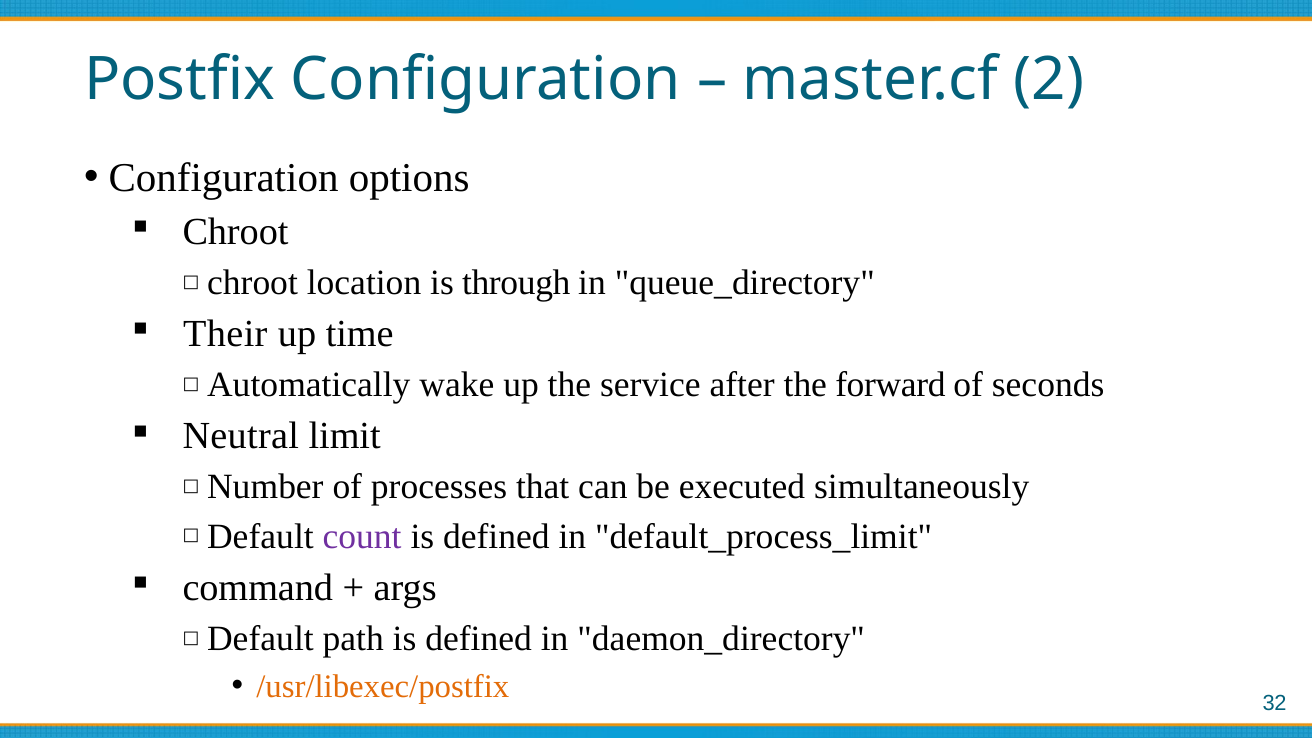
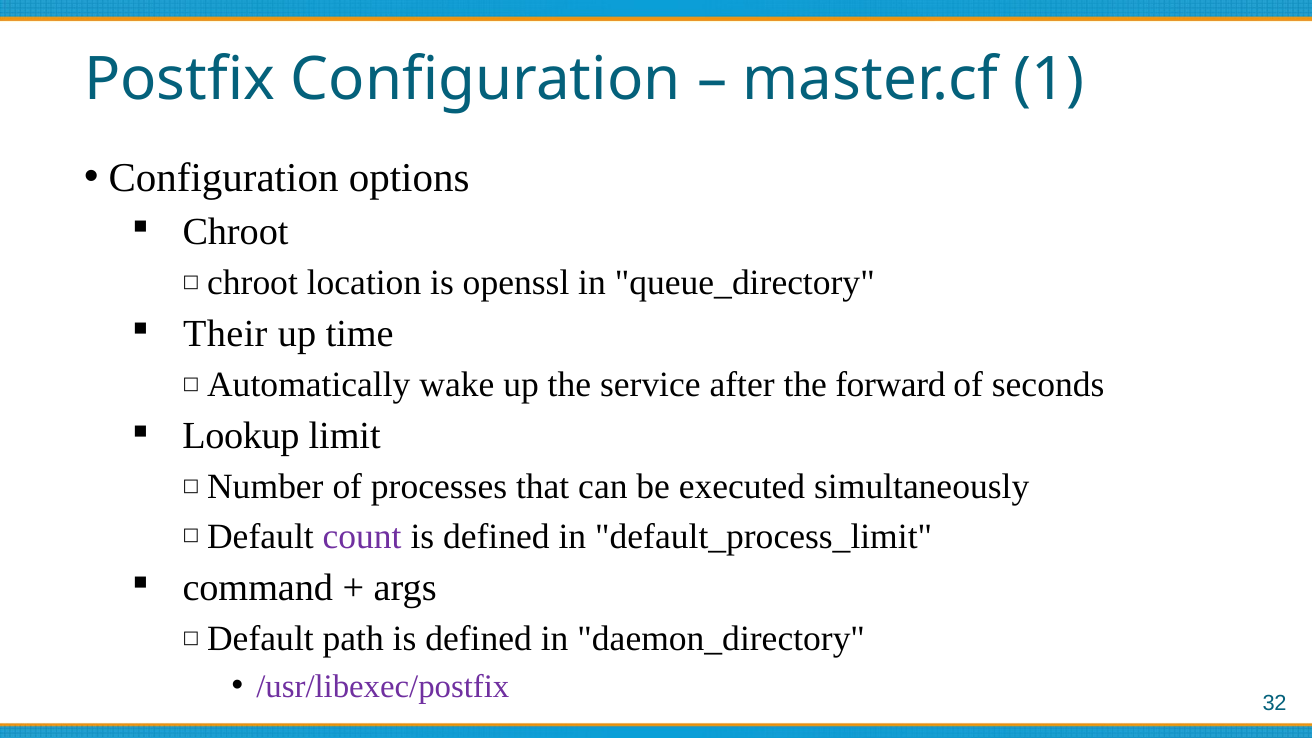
2: 2 -> 1
through: through -> openssl
Neutral: Neutral -> Lookup
/usr/libexec/postfix colour: orange -> purple
